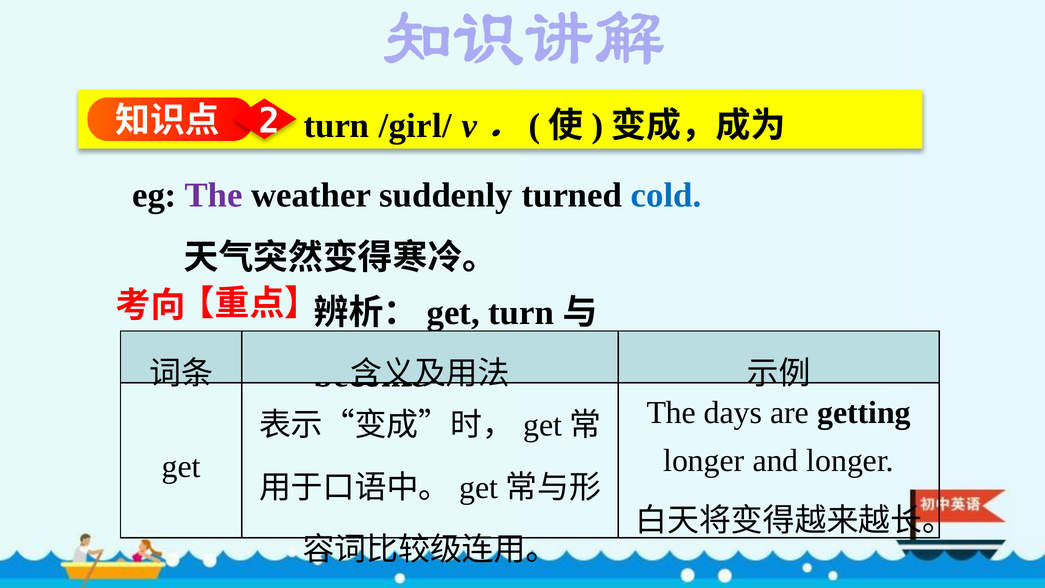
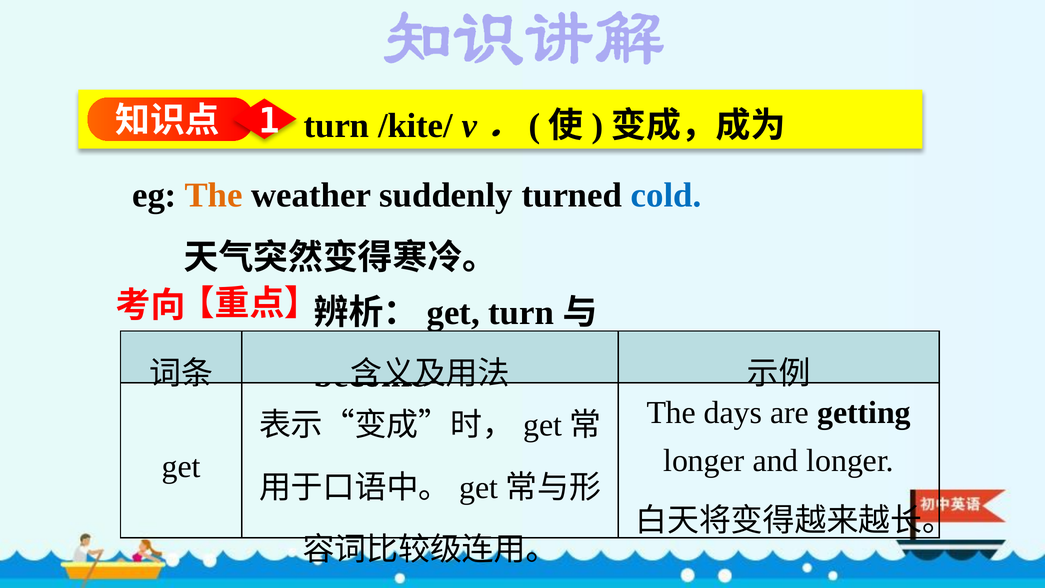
2: 2 -> 1
/girl/: /girl/ -> /kite/
The at (214, 195) colour: purple -> orange
